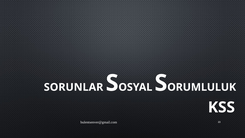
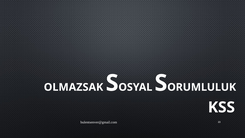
SORUNLAR: SORUNLAR -> OLMAZSAK
